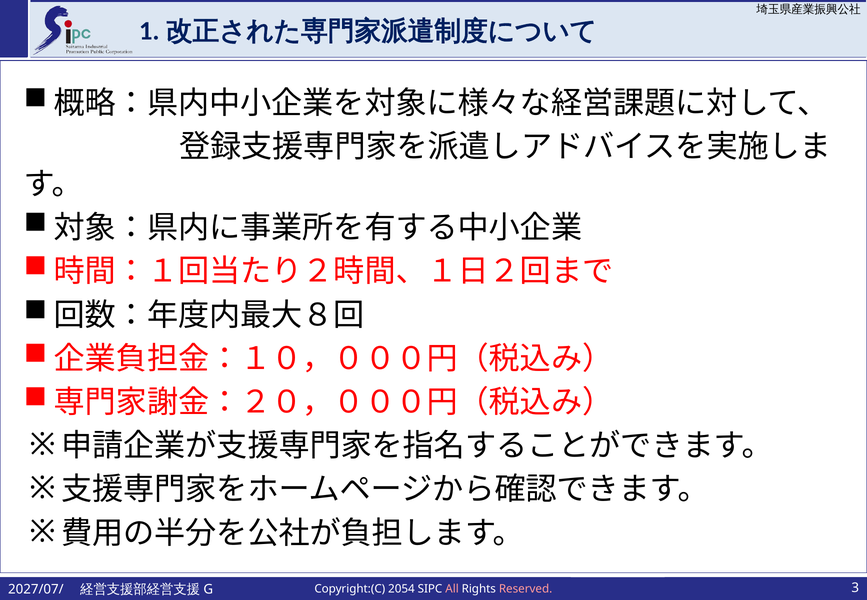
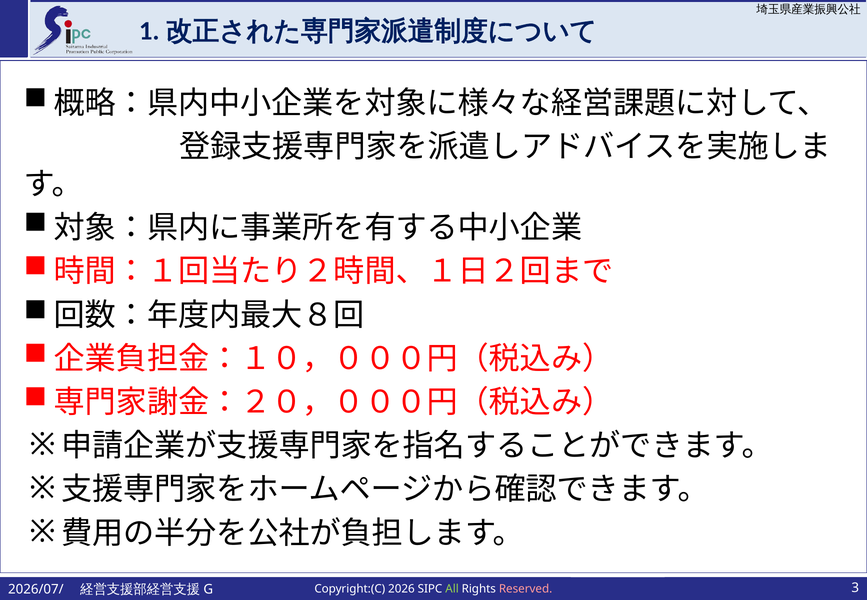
2027/07/: 2027/07/ -> 2026/07/
2054: 2054 -> 2026
All colour: pink -> light green
